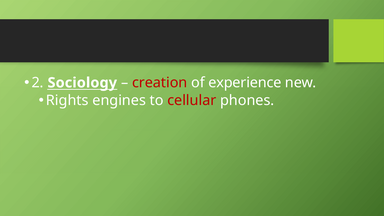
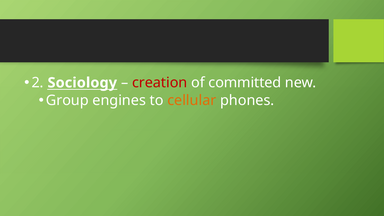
experience: experience -> committed
Rights: Rights -> Group
cellular colour: red -> orange
